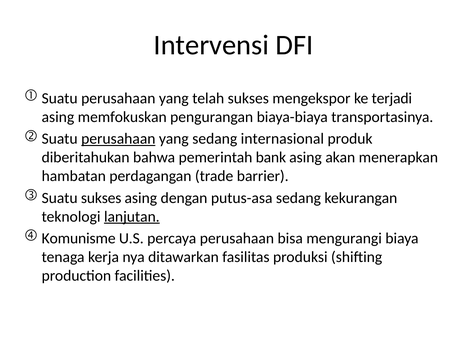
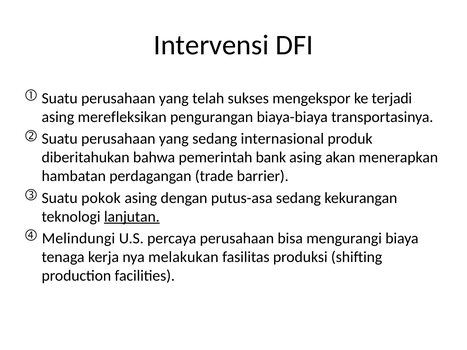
memfokuskan: memfokuskan -> merefleksikan
perusahaan at (118, 139) underline: present -> none
Suatu sukses: sukses -> pokok
Komunisme: Komunisme -> Melindungi
ditawarkan: ditawarkan -> melakukan
